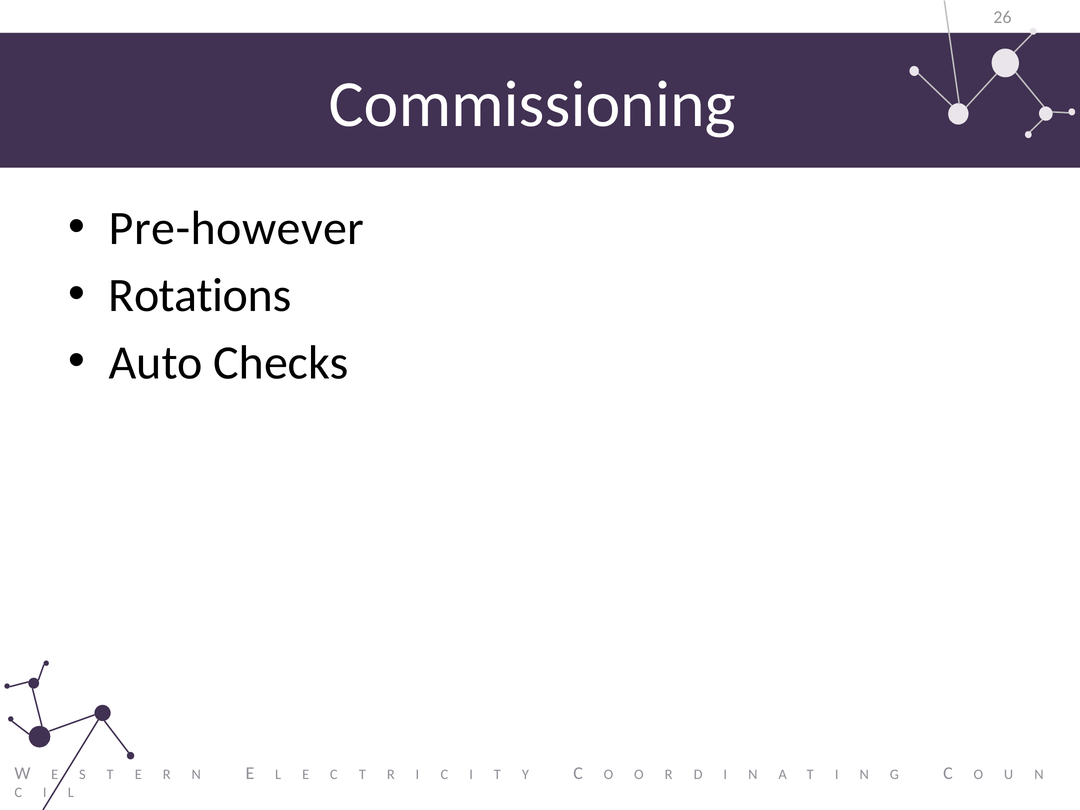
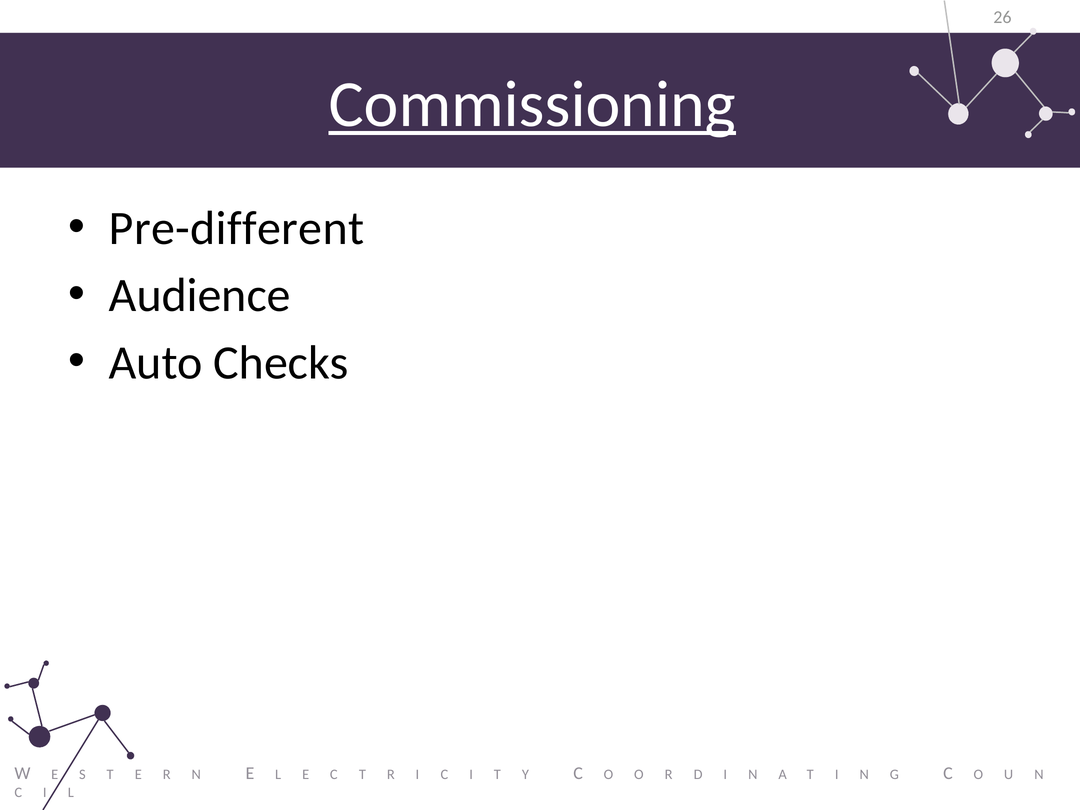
Commissioning underline: none -> present
Pre-however: Pre-however -> Pre-different
Rotations: Rotations -> Audience
